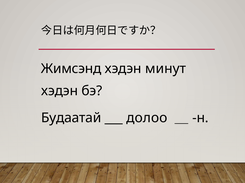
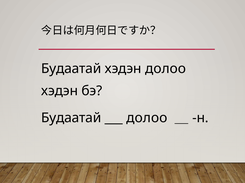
Жимсэнд at (71, 69): Жимсэнд -> Будаатай
хэдэн минут: минут -> долоо
